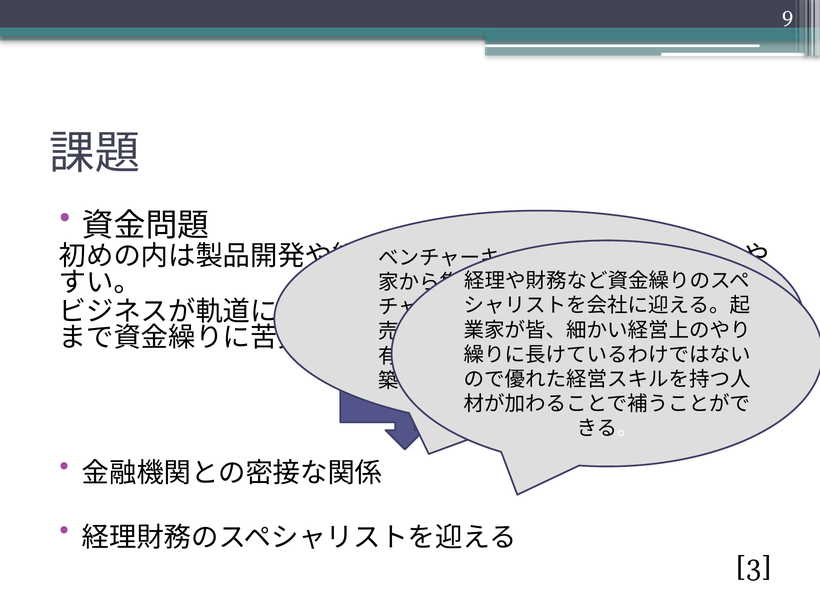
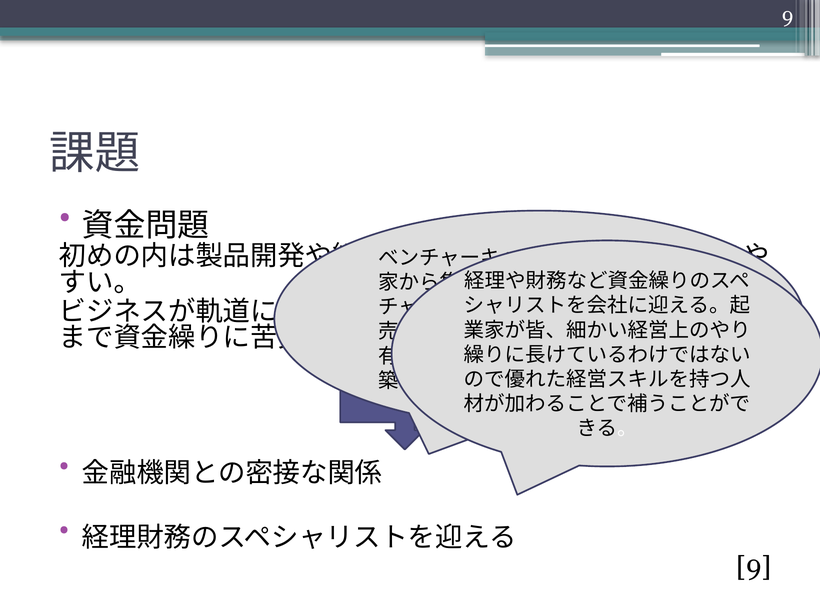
3 at (754, 567): 3 -> 9
